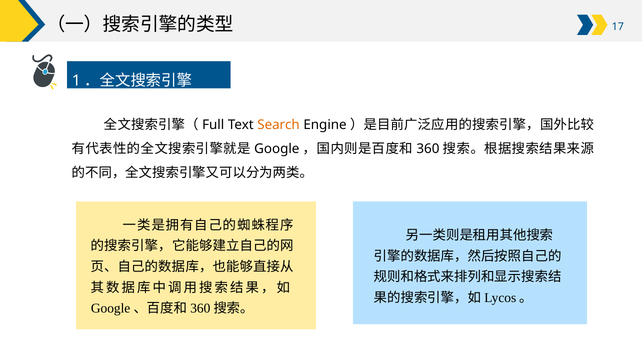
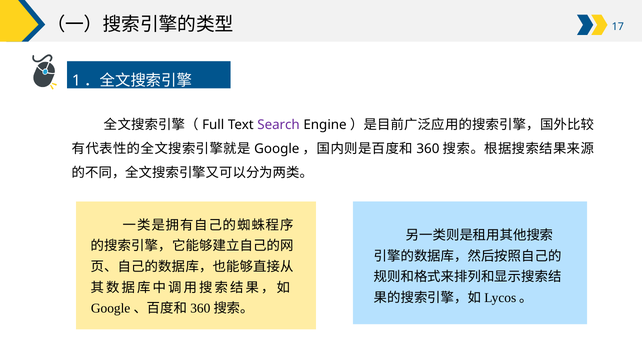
Search colour: orange -> purple
